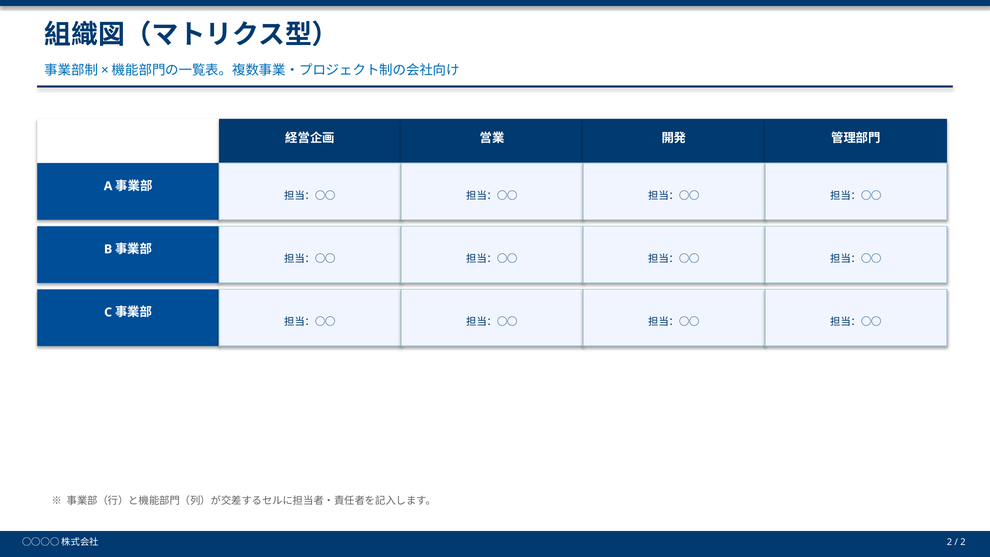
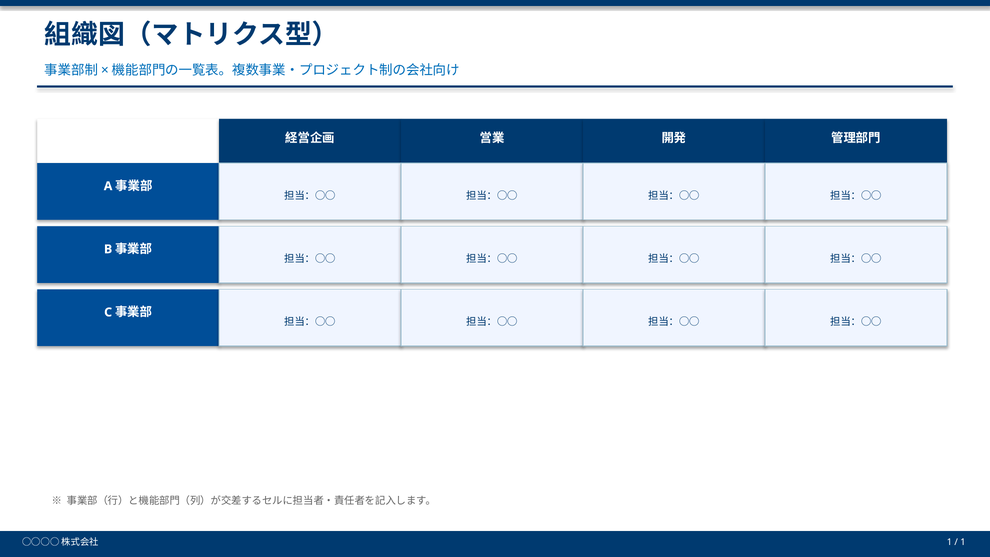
2 at (949, 542): 2 -> 1
2 at (963, 542): 2 -> 1
